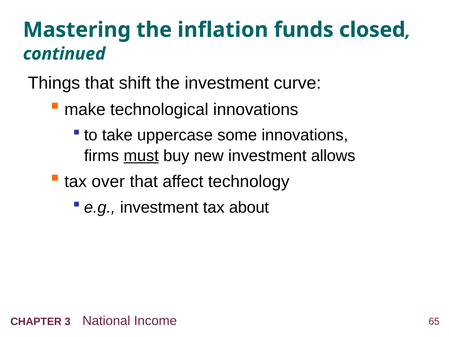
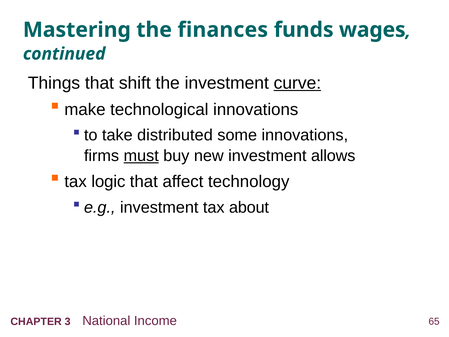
inflation: inflation -> finances
closed: closed -> wages
curve underline: none -> present
uppercase: uppercase -> distributed
over: over -> logic
